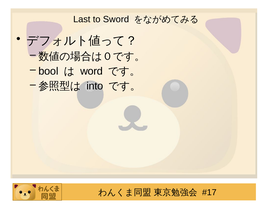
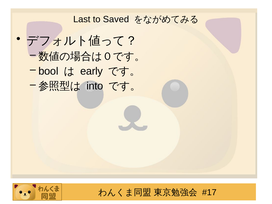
Sword: Sword -> Saved
word: word -> early
